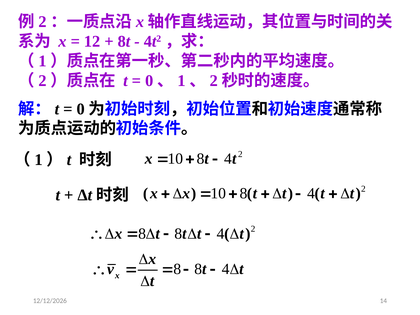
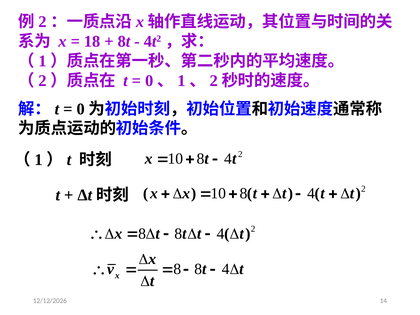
12: 12 -> 18
